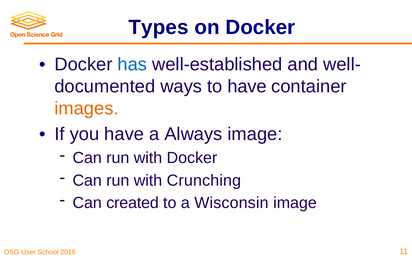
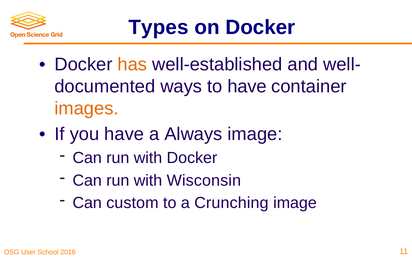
has colour: blue -> orange
Crunching: Crunching -> Wisconsin
created: created -> custom
Wisconsin: Wisconsin -> Crunching
